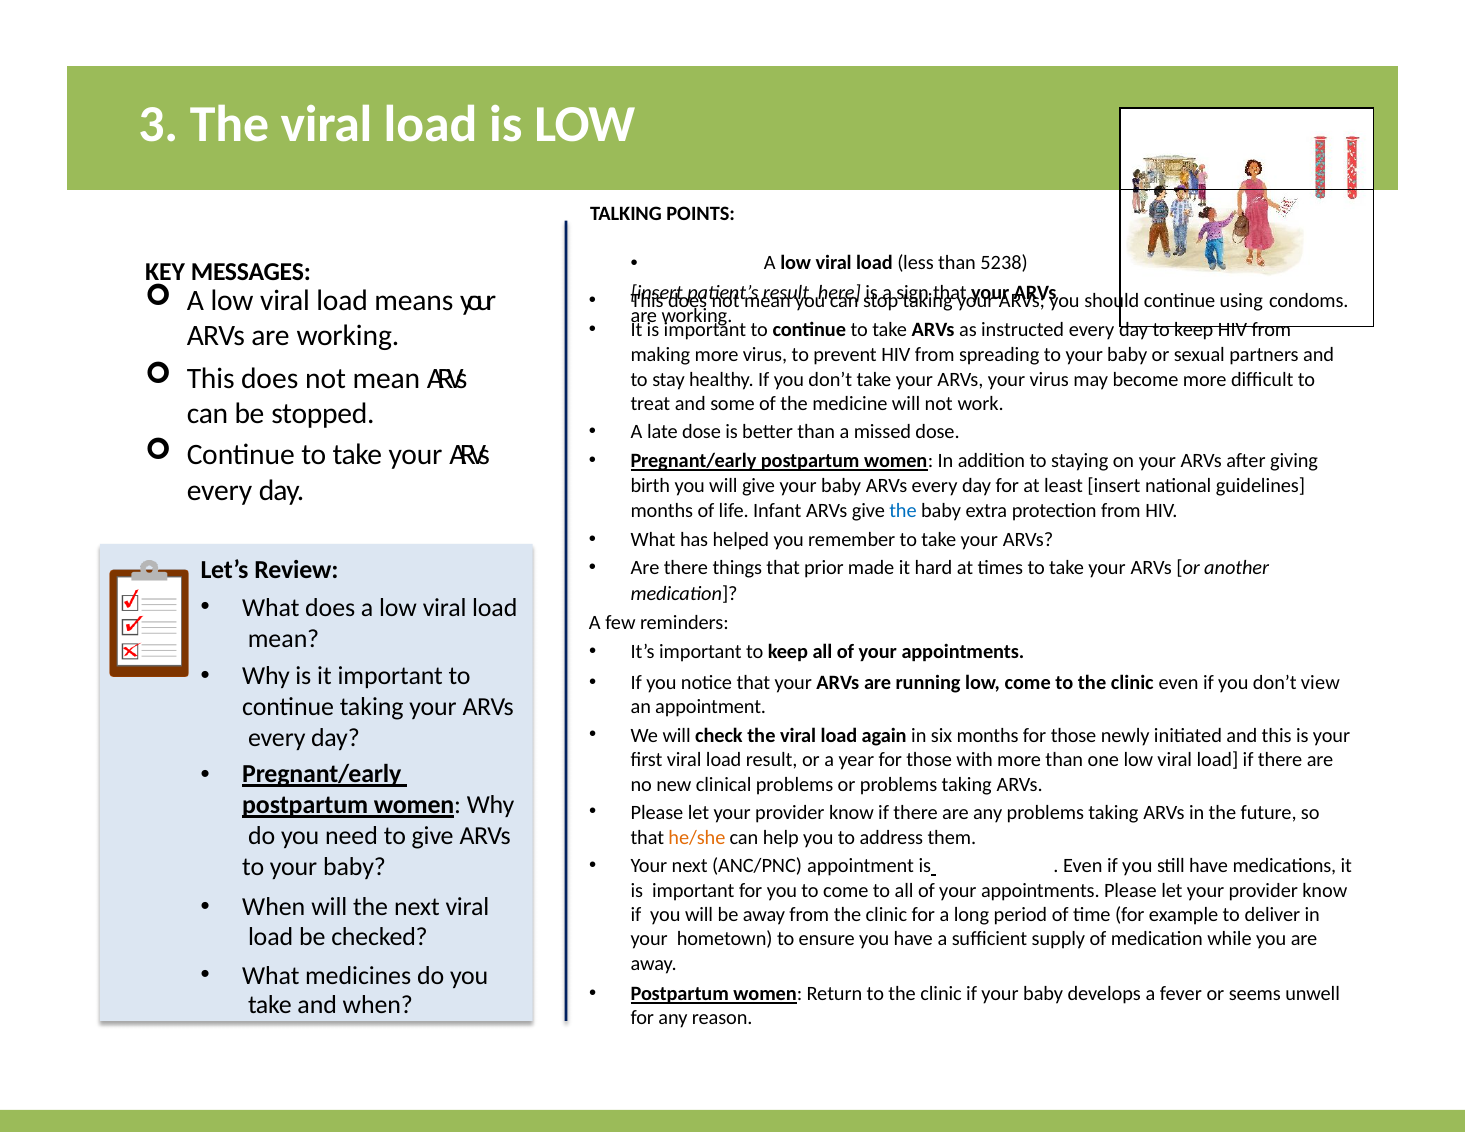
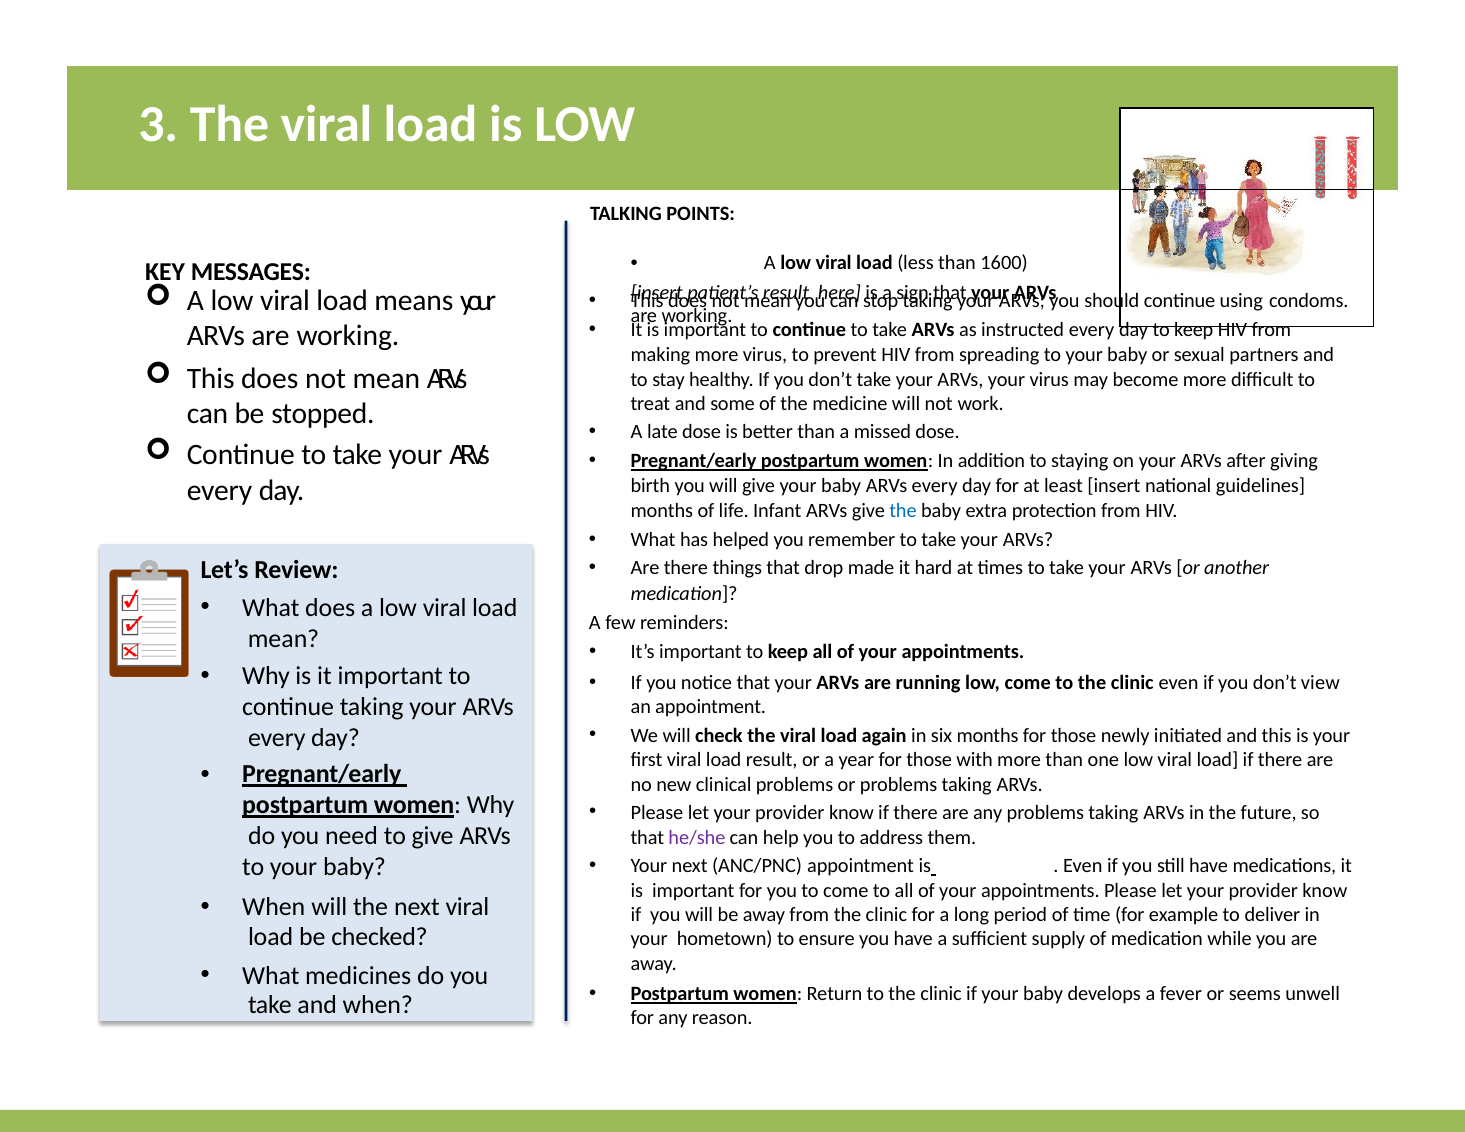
5238: 5238 -> 1600
prior: prior -> drop
he/she colour: orange -> purple
